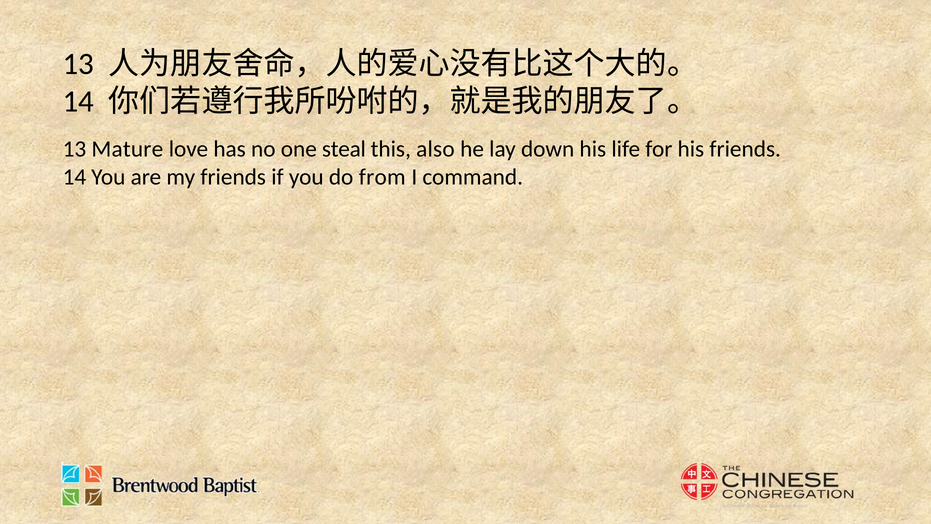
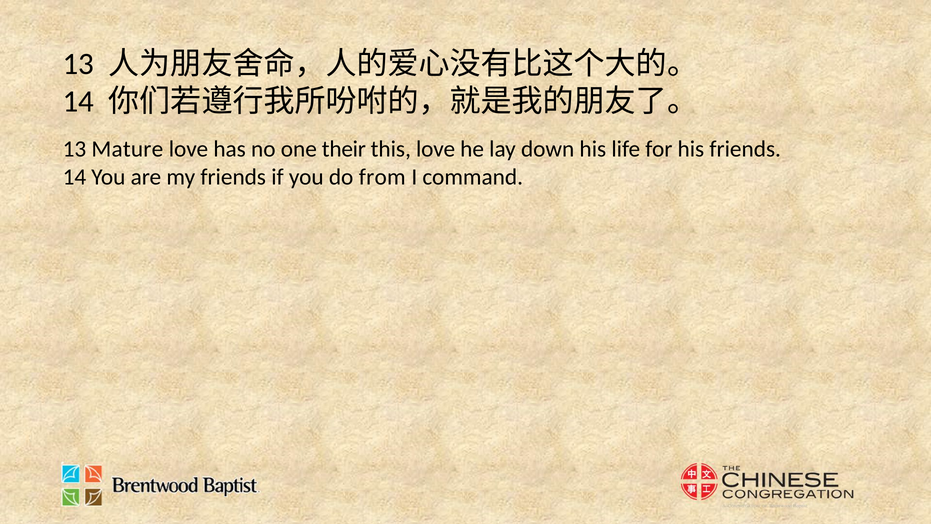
steal: steal -> their
this also: also -> love
